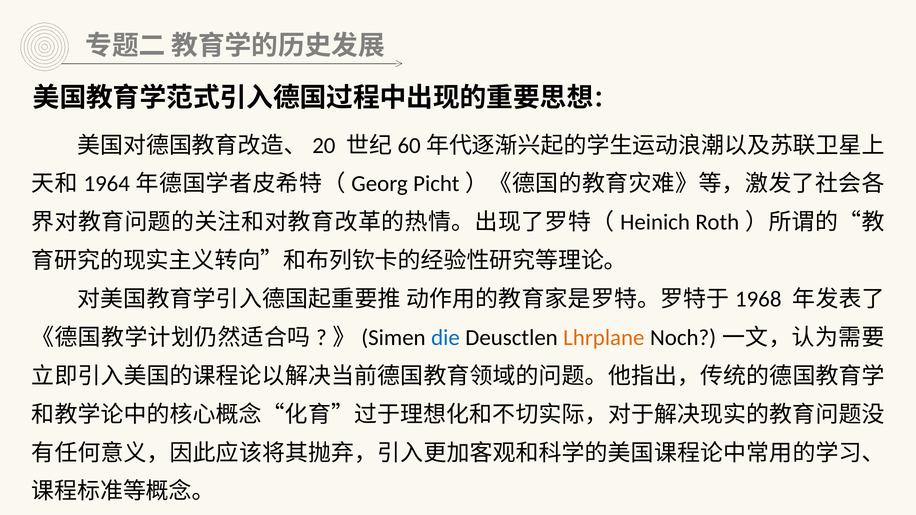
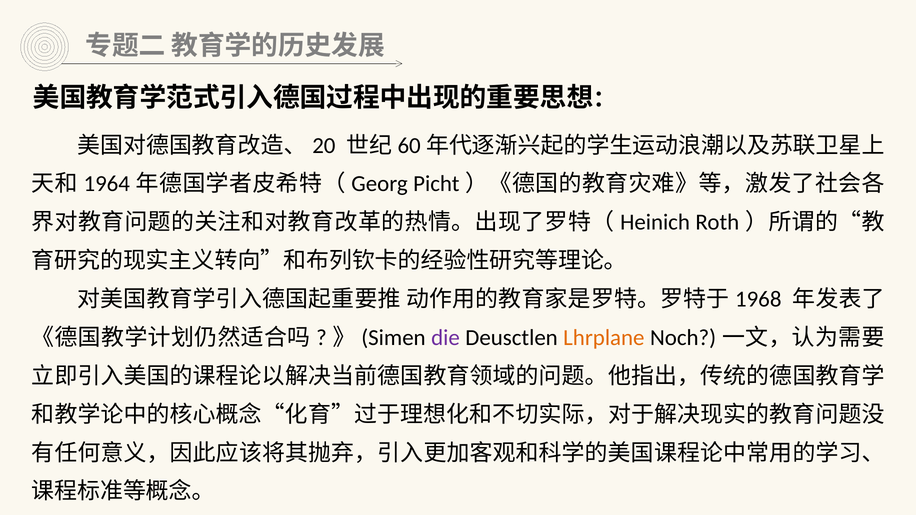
die colour: blue -> purple
